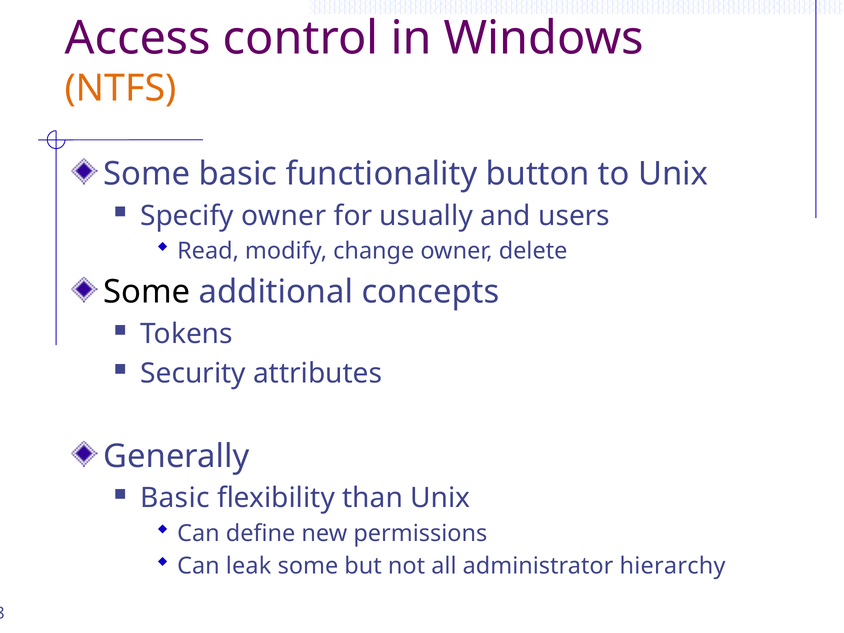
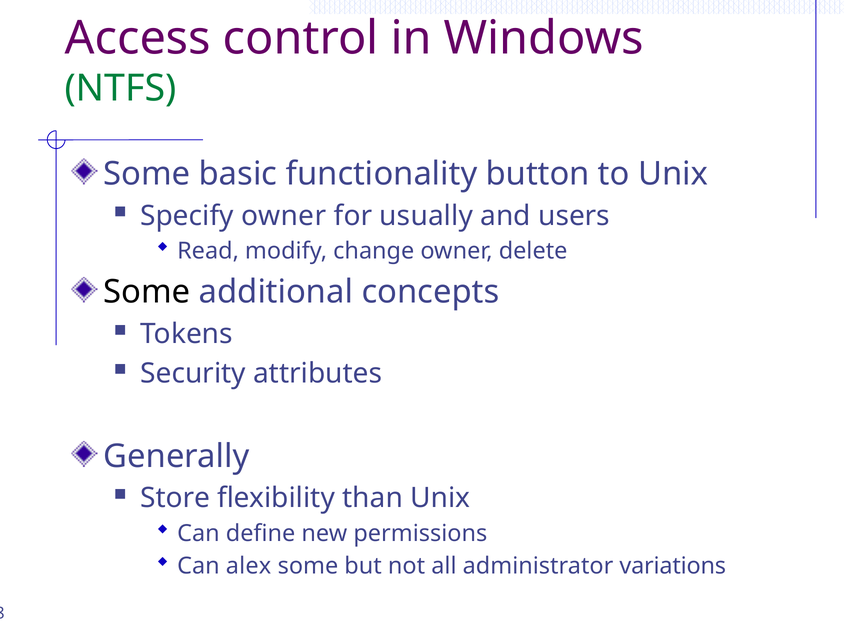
NTFS colour: orange -> green
Basic at (175, 498): Basic -> Store
leak: leak -> alex
hierarchy: hierarchy -> variations
